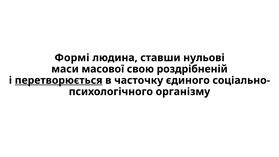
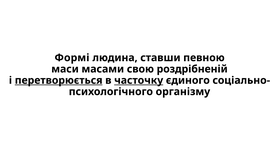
нульові: нульові -> певною
масової: масової -> масами
часточку underline: none -> present
